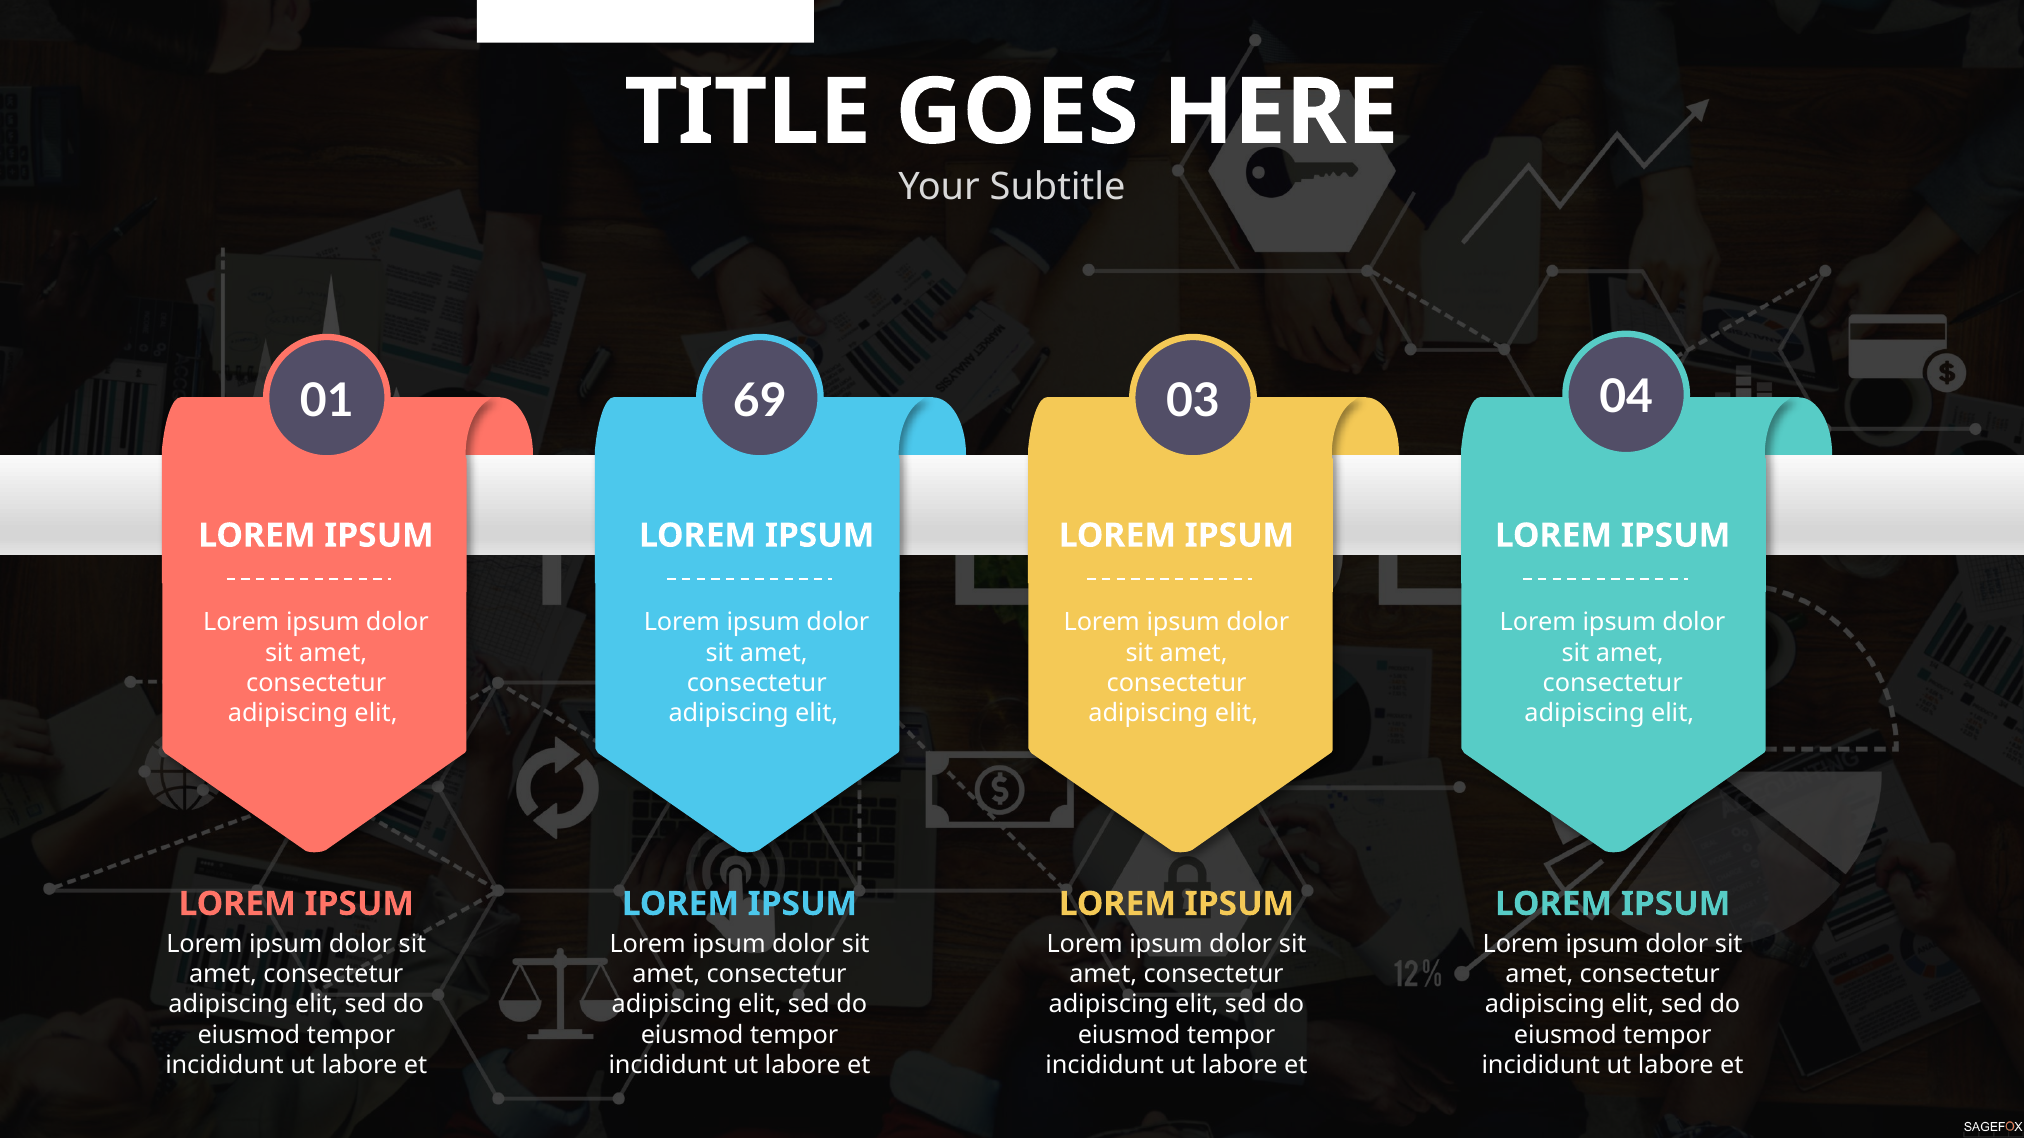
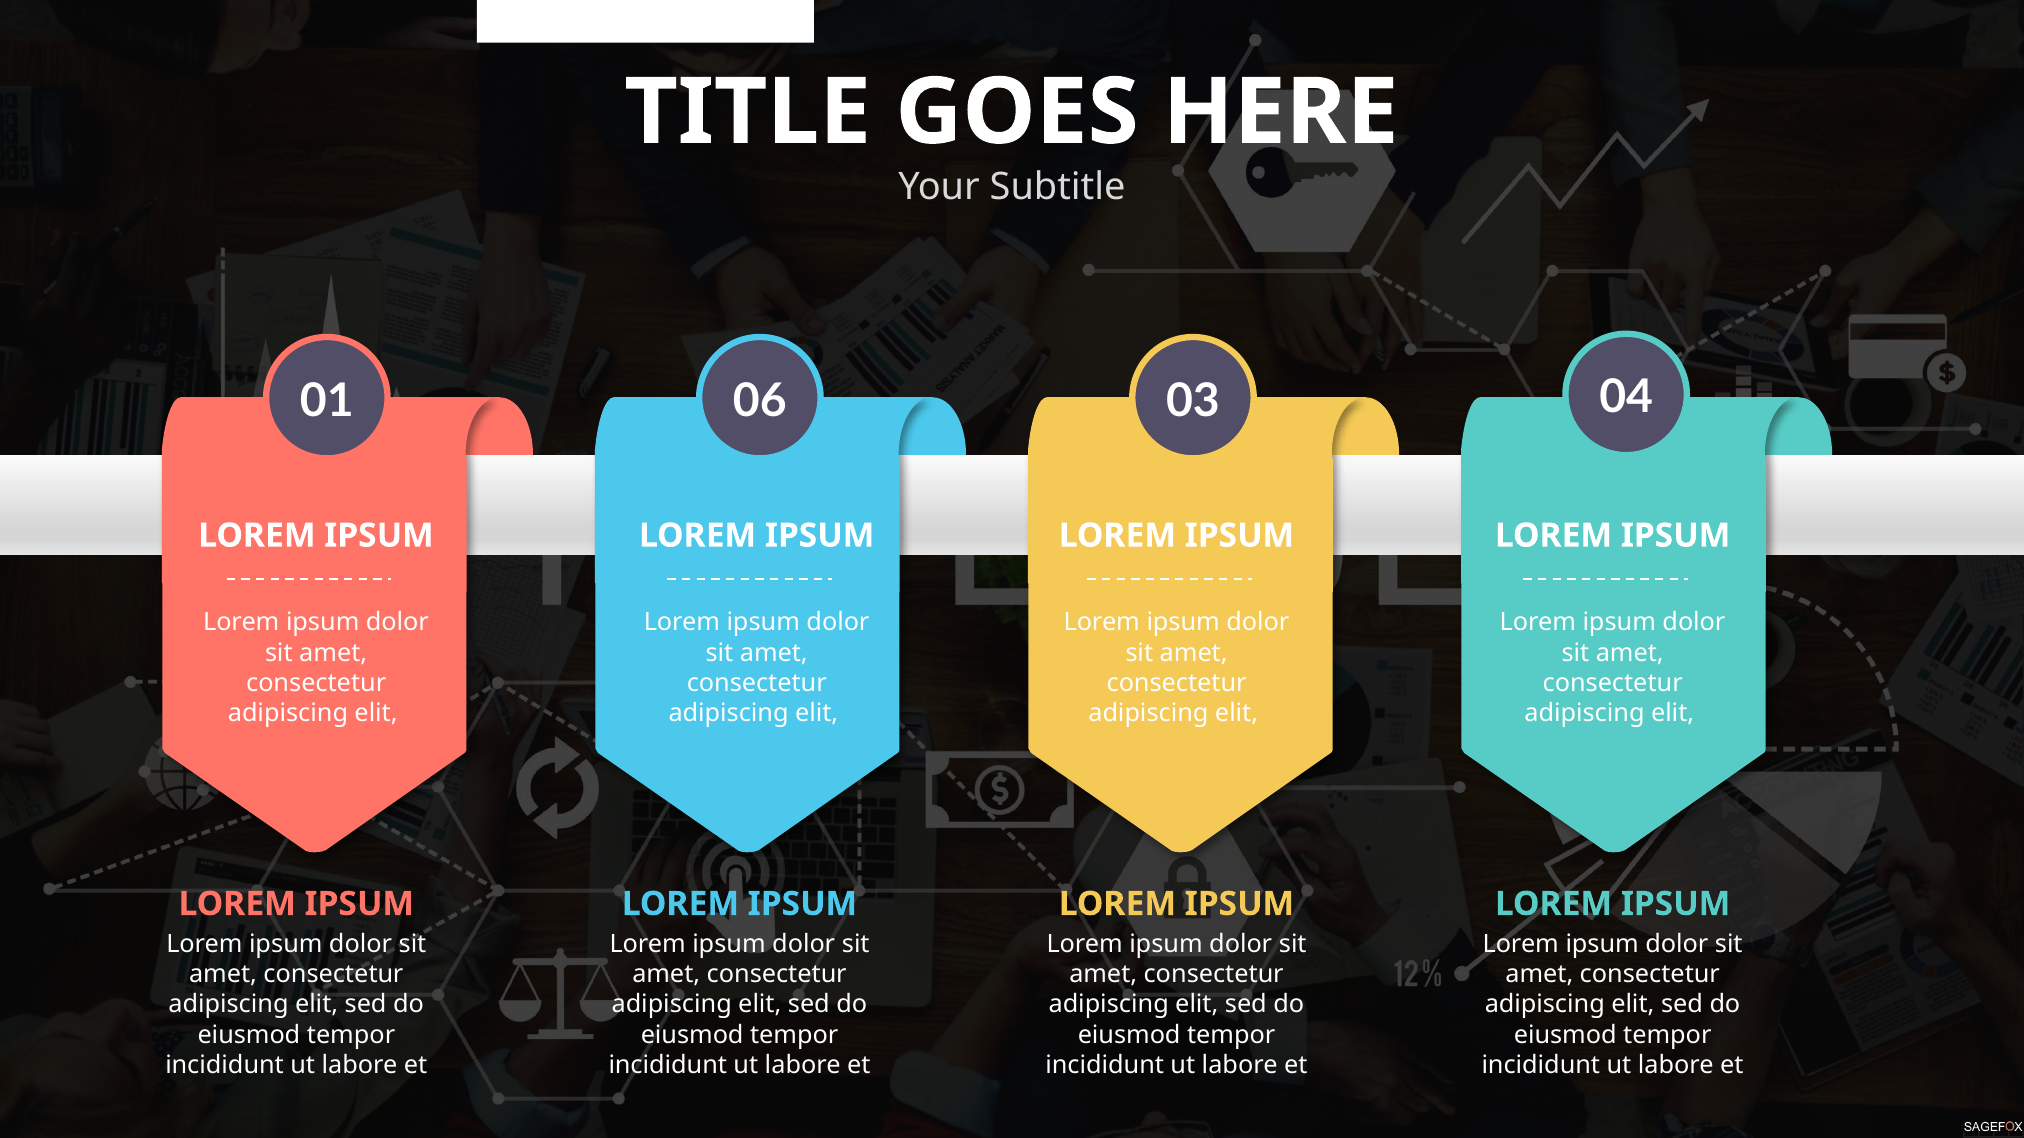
69: 69 -> 06
